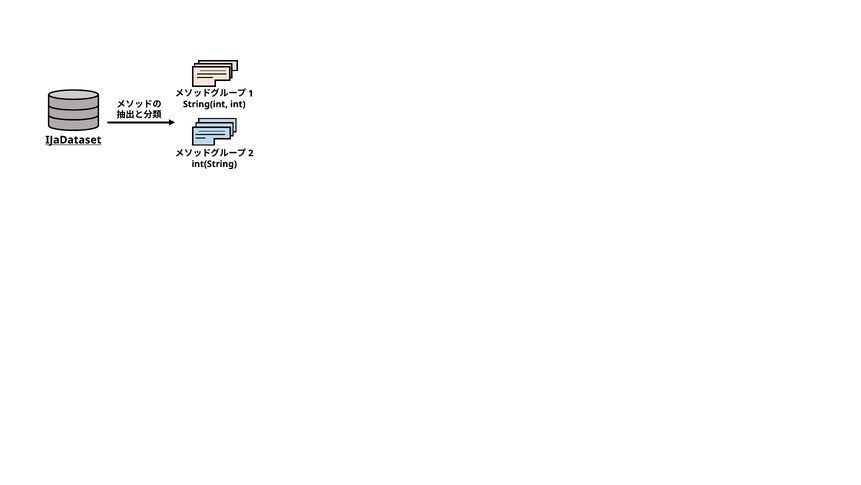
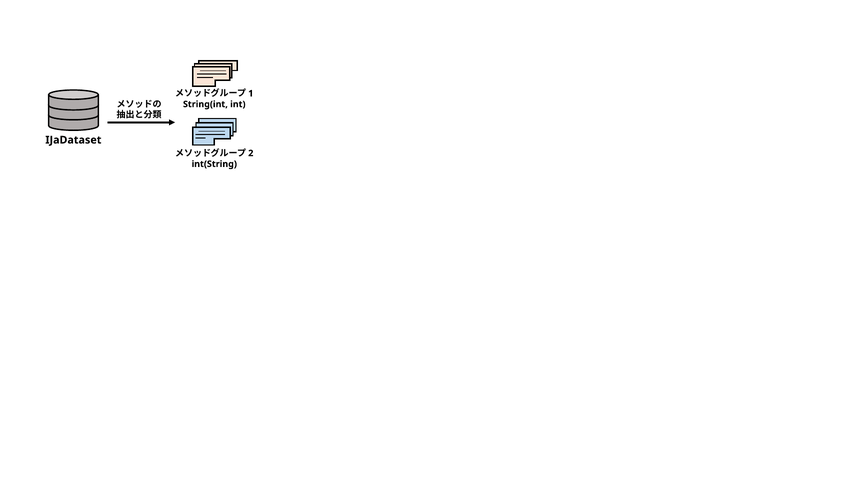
IJaDataset underline: present -> none
